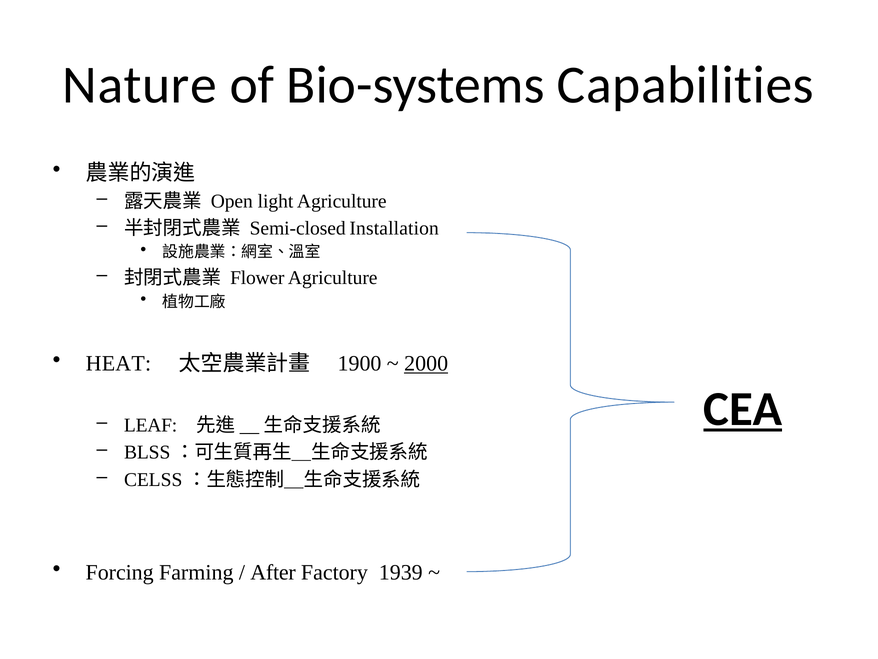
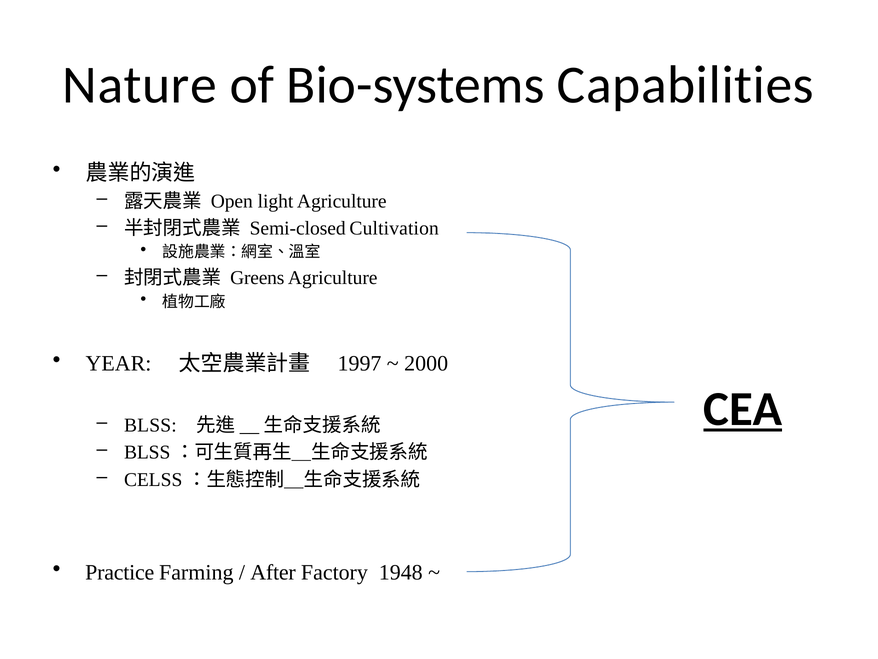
Installation: Installation -> Cultivation
Flower: Flower -> Greens
HEAT: HEAT -> YEAR
1900: 1900 -> 1997
2000 underline: present -> none
LEAF: LEAF -> BLSS
Forcing: Forcing -> Practice
1939: 1939 -> 1948
